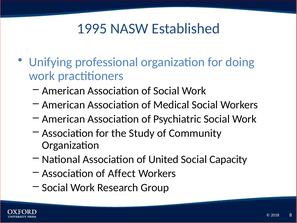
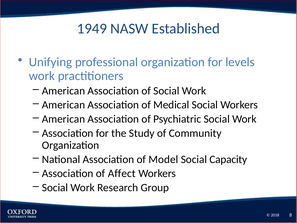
1995: 1995 -> 1949
doing: doing -> levels
United: United -> Model
